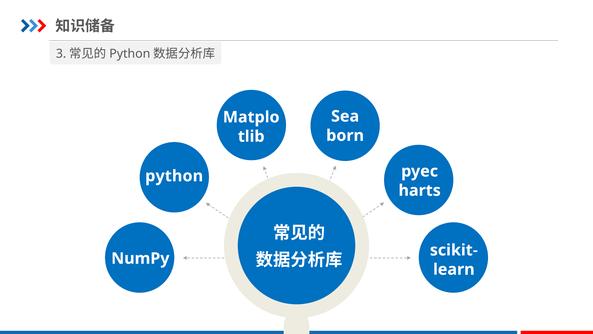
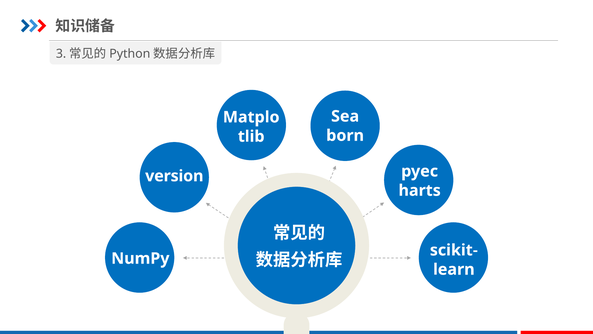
python at (174, 176): python -> version
